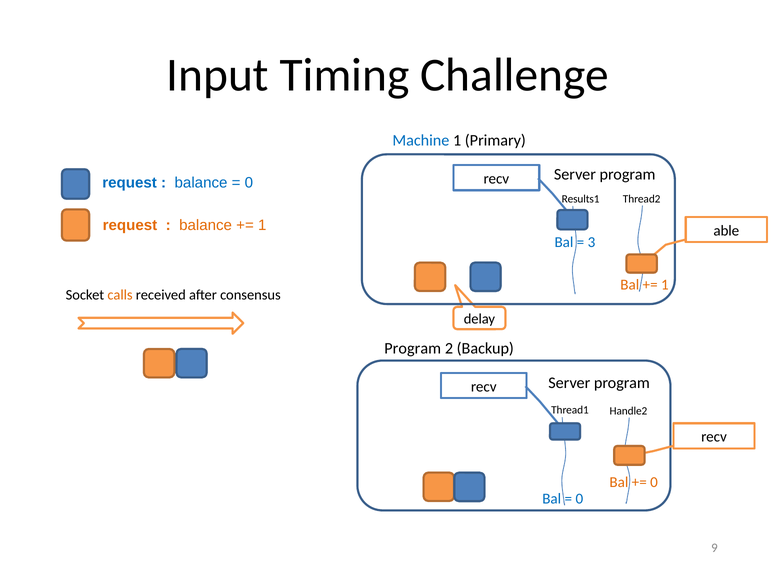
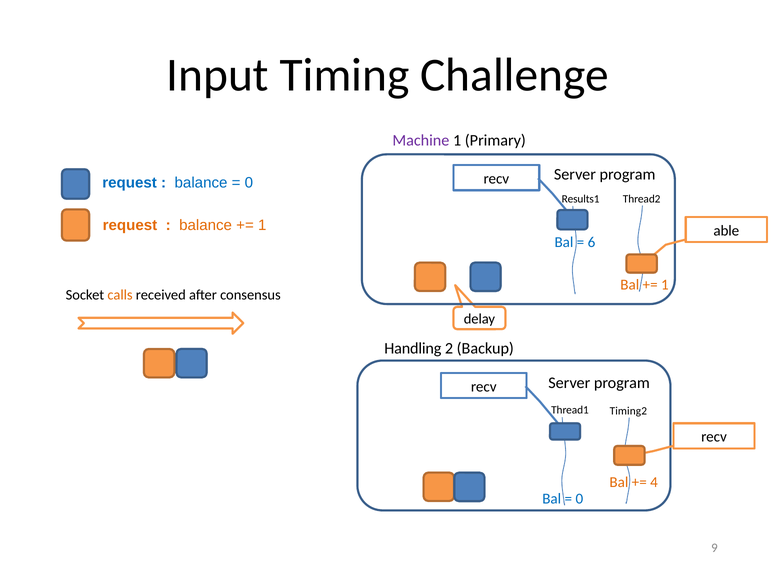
Machine colour: blue -> purple
3: 3 -> 6
Program at (413, 348): Program -> Handling
Handle2: Handle2 -> Timing2
0 at (654, 482): 0 -> 4
